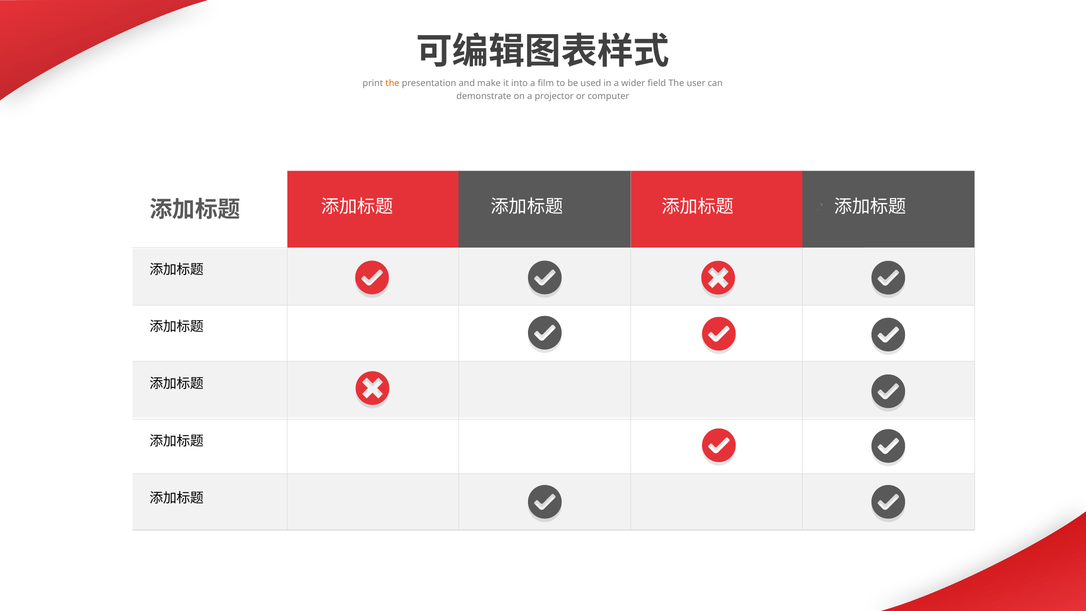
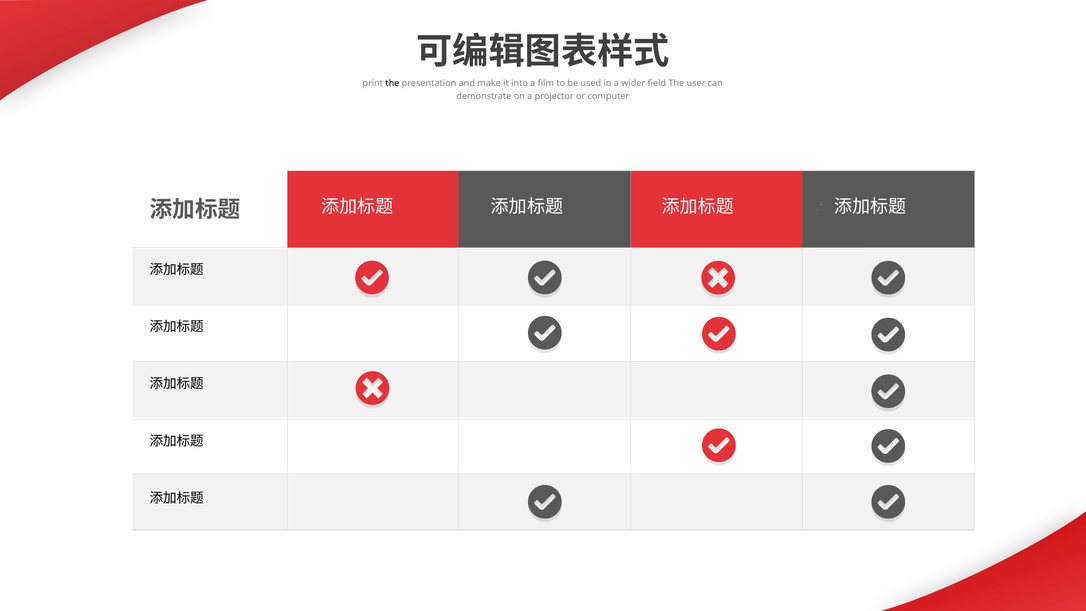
the at (392, 83) colour: orange -> black
